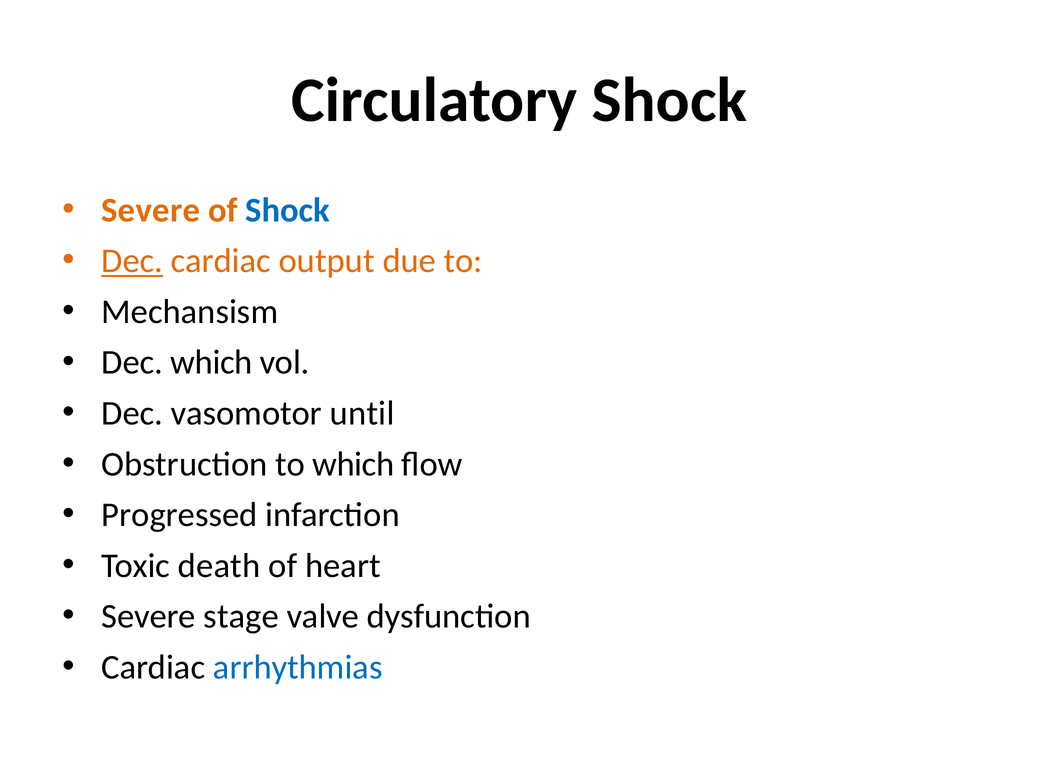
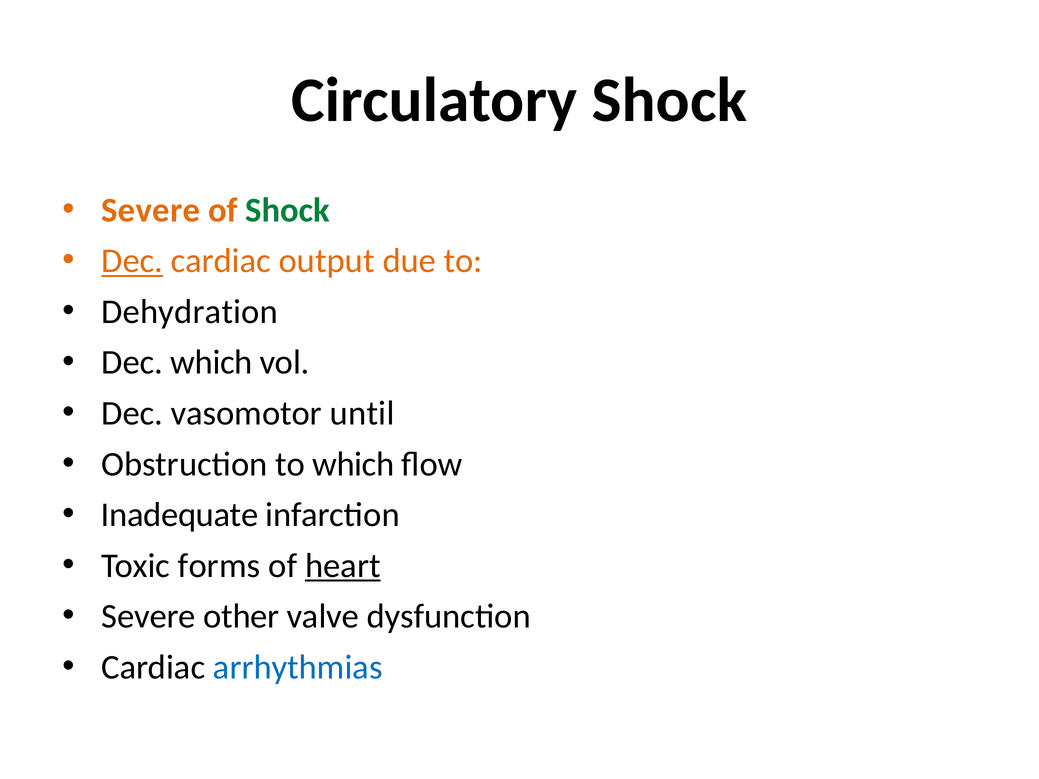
Shock at (288, 210) colour: blue -> green
Mechansism: Mechansism -> Dehydration
Progressed: Progressed -> Inadequate
death: death -> forms
heart underline: none -> present
stage: stage -> other
